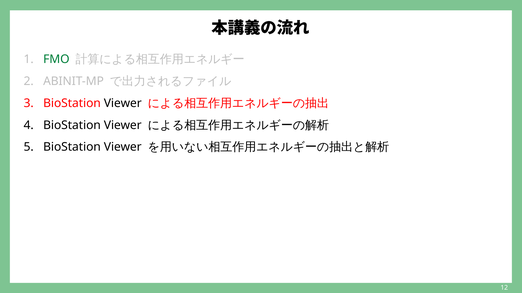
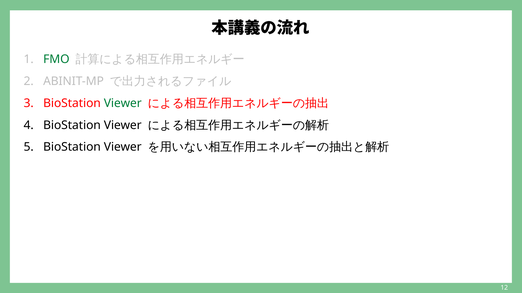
Viewer at (123, 103) colour: black -> green
